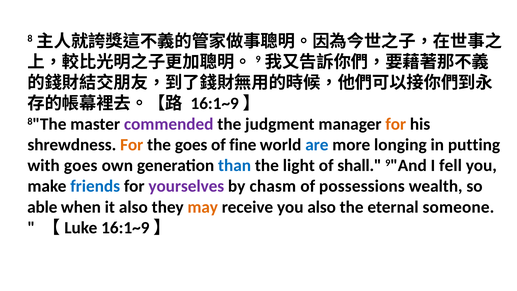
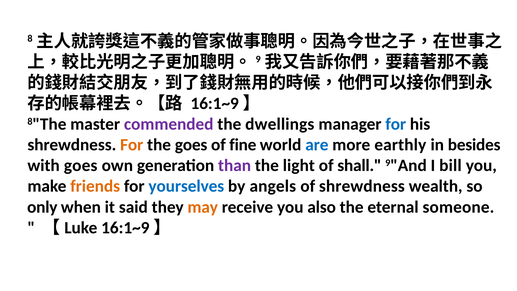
judgment: judgment -> dwellings
for at (396, 124) colour: orange -> blue
longing: longing -> earthly
putting: putting -> besides
than colour: blue -> purple
fell: fell -> bill
friends colour: blue -> orange
yourselves colour: purple -> blue
chasm: chasm -> angels
of possessions: possessions -> shrewdness
able: able -> only
it also: also -> said
